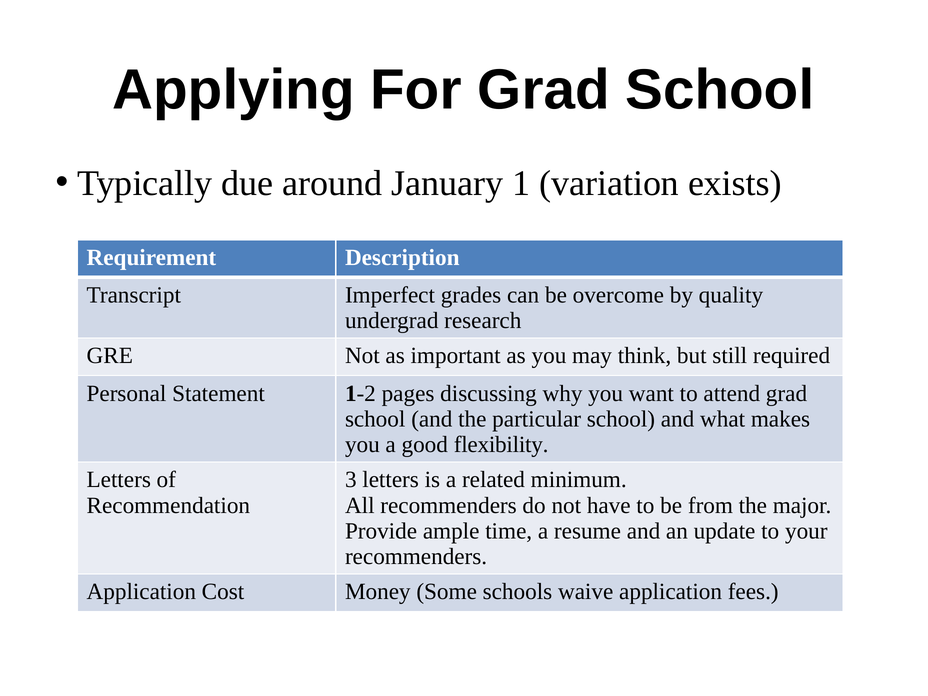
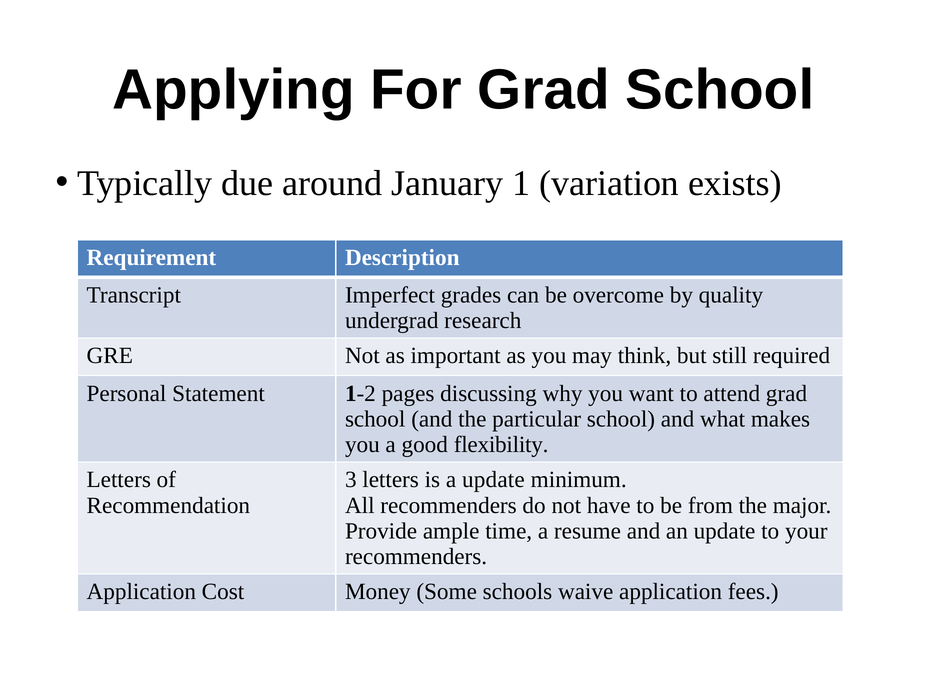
a related: related -> update
